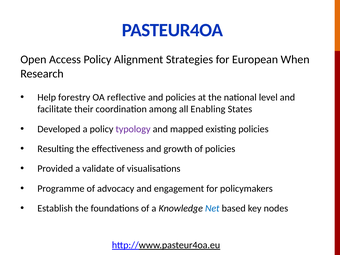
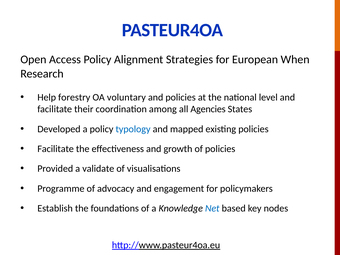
reflective: reflective -> voluntary
Enabling: Enabling -> Agencies
typology colour: purple -> blue
Resulting at (56, 149): Resulting -> Facilitate
